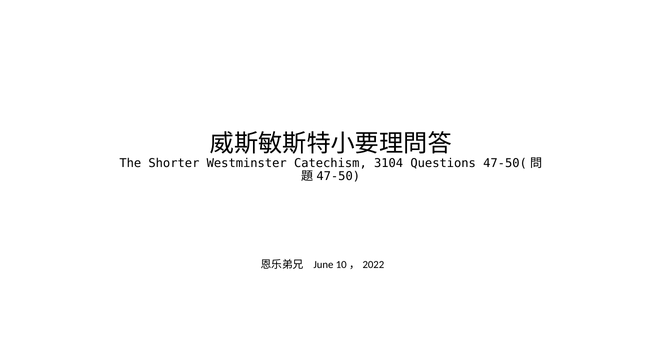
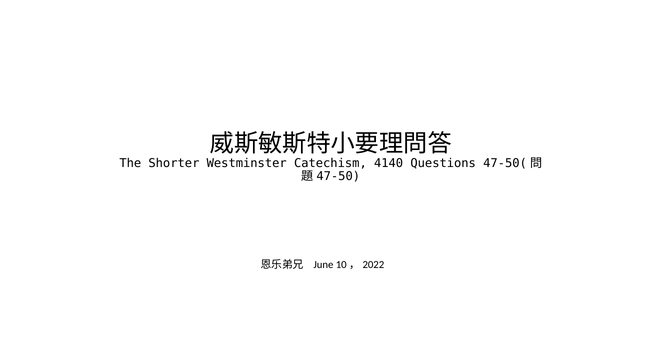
3104: 3104 -> 4140
